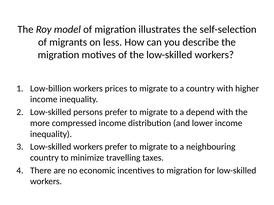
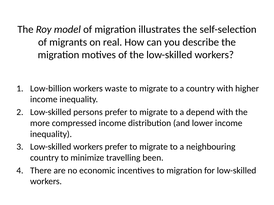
less: less -> real
prices: prices -> waste
taxes: taxes -> been
